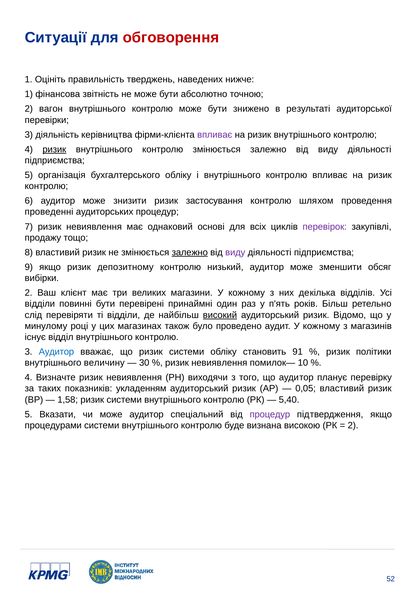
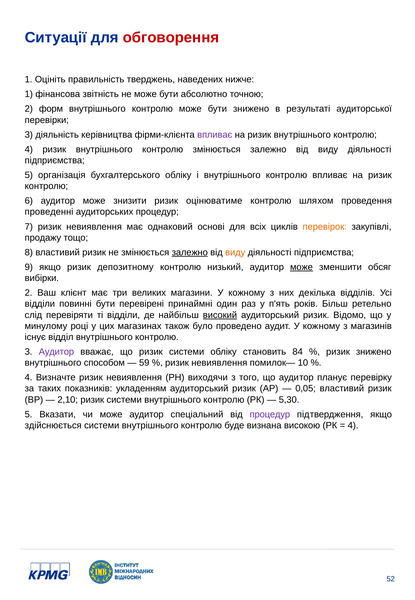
вагон: вагон -> форм
ризик at (54, 149) underline: present -> none
застосування: застосування -> оцінюватиме
перевірок colour: purple -> orange
виду at (235, 252) colour: purple -> orange
може at (302, 267) underline: none -> present
Аудитор at (56, 351) colour: blue -> purple
91: 91 -> 84
ризик політики: політики -> знижено
величину: величину -> способом
30: 30 -> 59
1,58: 1,58 -> 2,10
5,40: 5,40 -> 5,30
процедурами: процедурами -> здійснюється
2 at (353, 425): 2 -> 4
